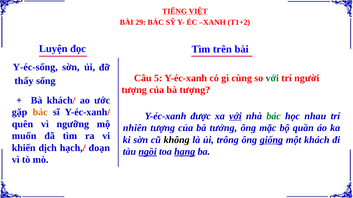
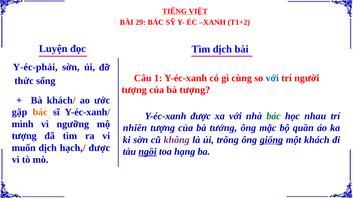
Tìm trên: trên -> dịch
Y-éc-sống: Y-éc-sống -> Y-éc-phải
5: 5 -> 1
với at (272, 78) colour: green -> blue
thấy: thấy -> thức
với at (235, 116) underline: present -> none
quên: quên -> mình
muốn at (24, 136): muốn -> tượng
không colour: black -> purple
khiến: khiến -> muốn
hạch,/ đoạn: đoạn -> được
hạng underline: present -> none
